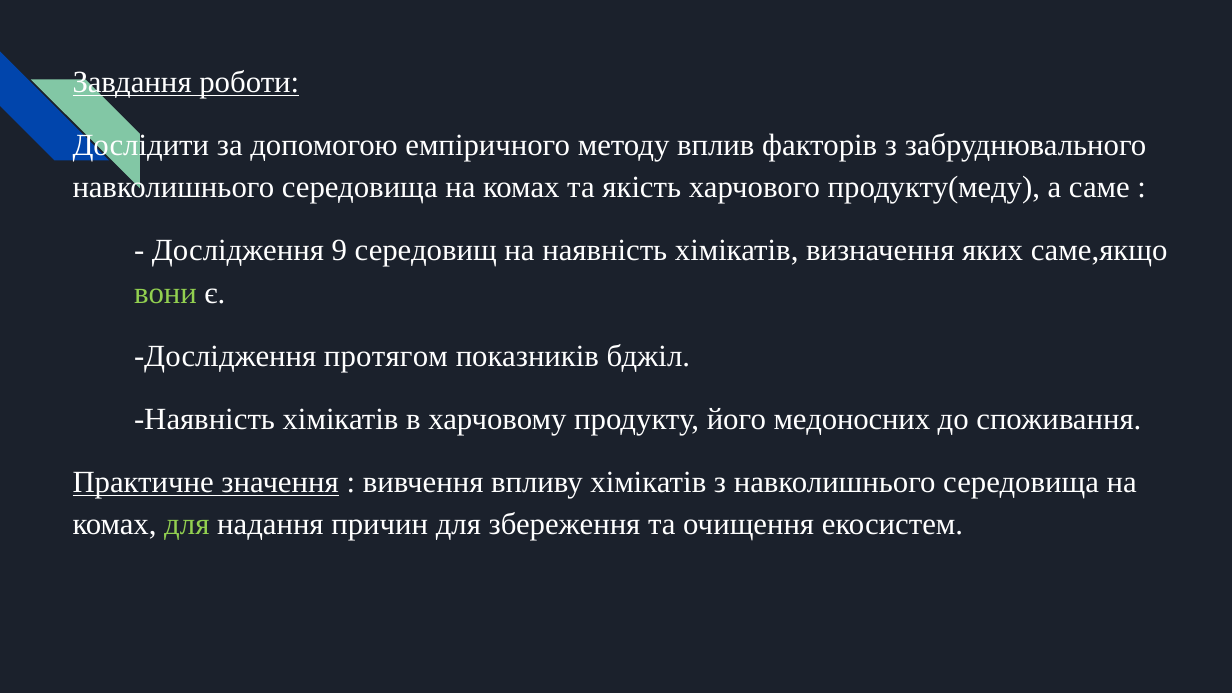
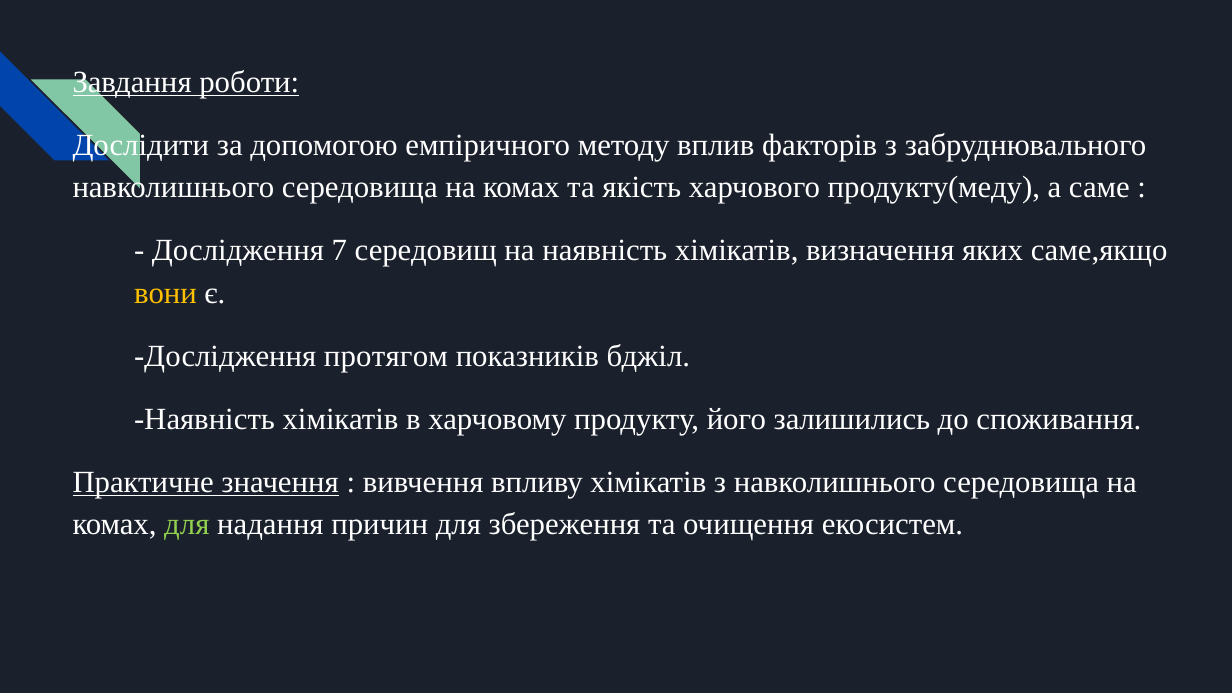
9: 9 -> 7
вони colour: light green -> yellow
медоносних: медоносних -> залишились
